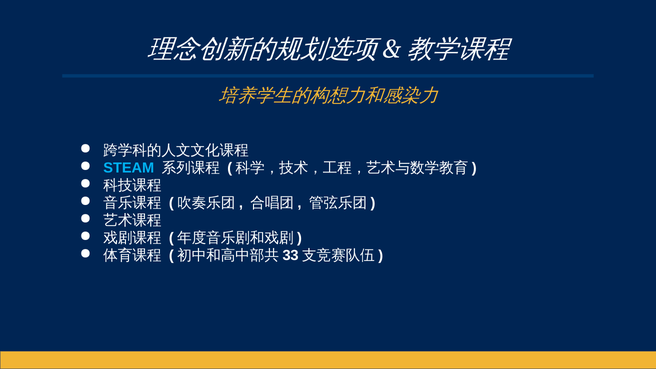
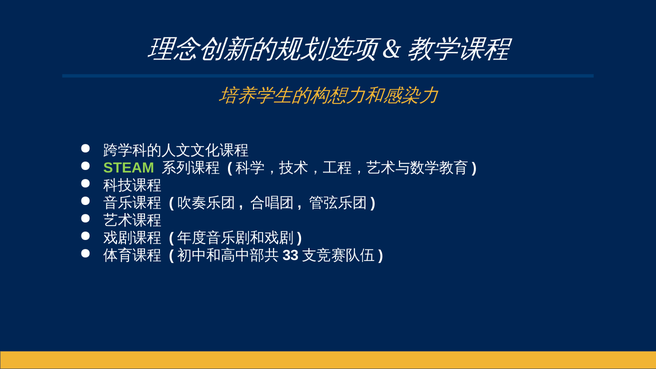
STEAM colour: light blue -> light green
